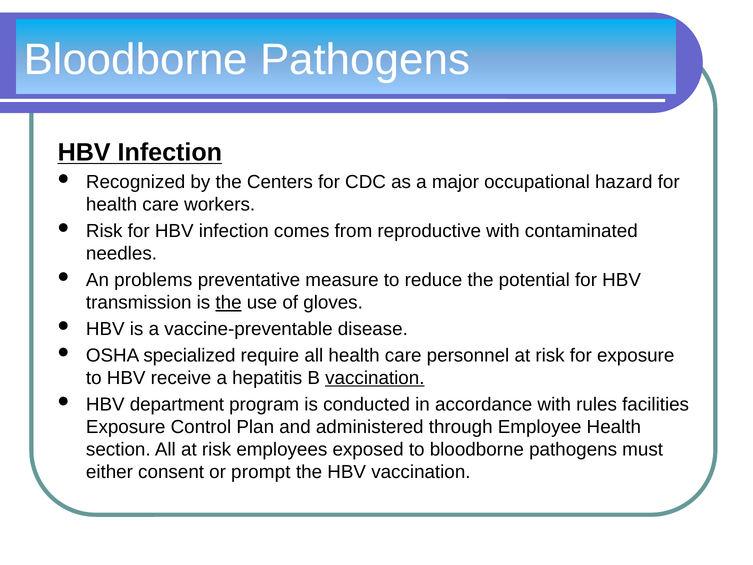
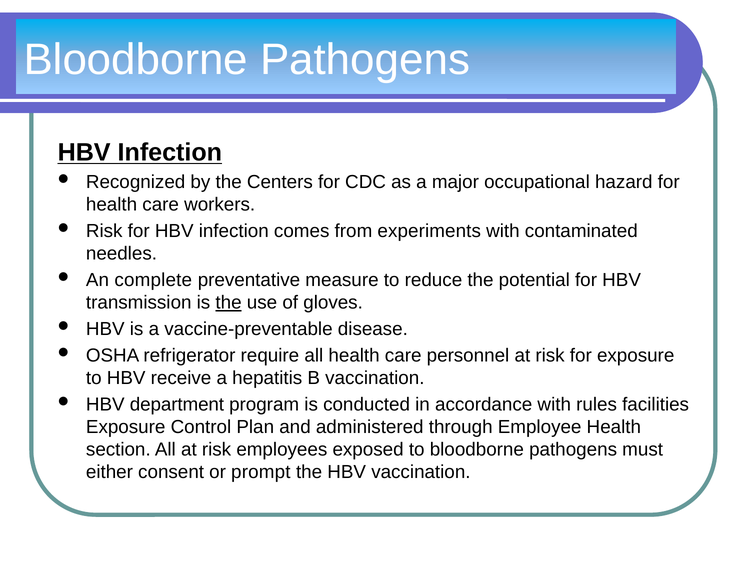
reproductive: reproductive -> experiments
problems: problems -> complete
specialized: specialized -> refrigerator
vaccination at (375, 378) underline: present -> none
